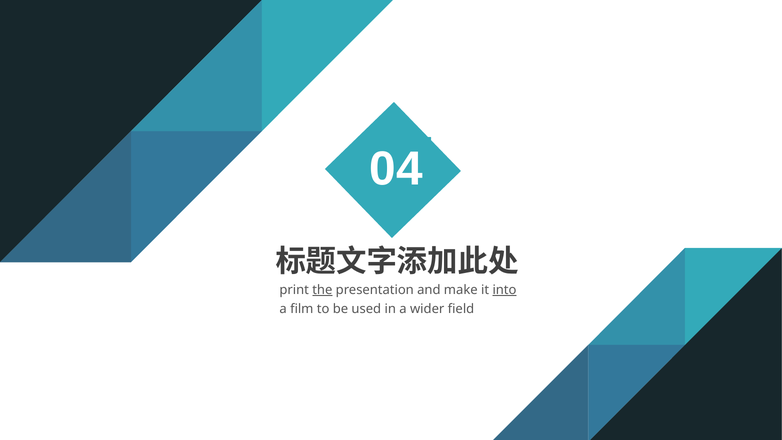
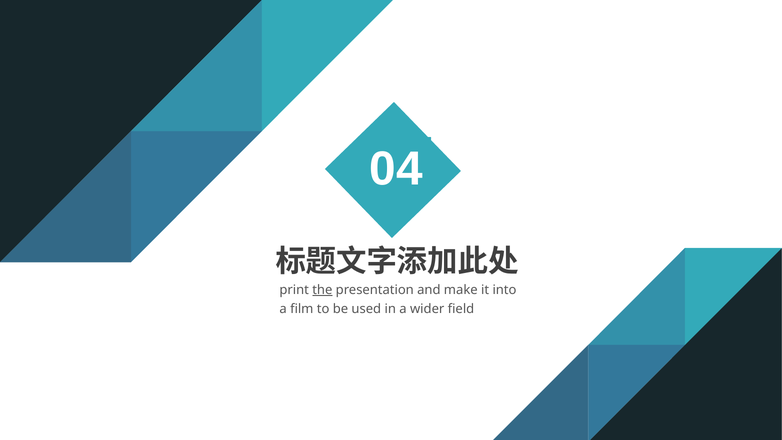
into underline: present -> none
